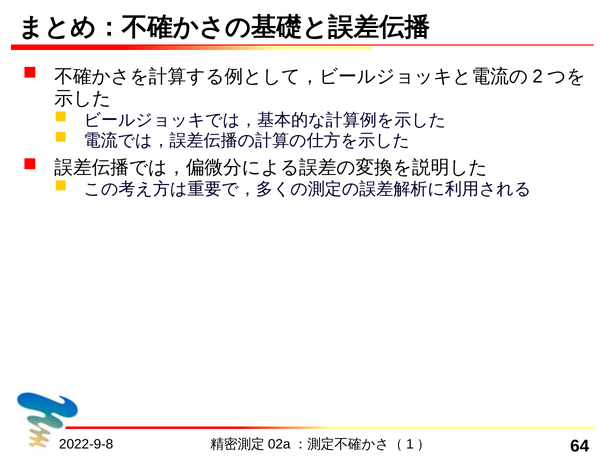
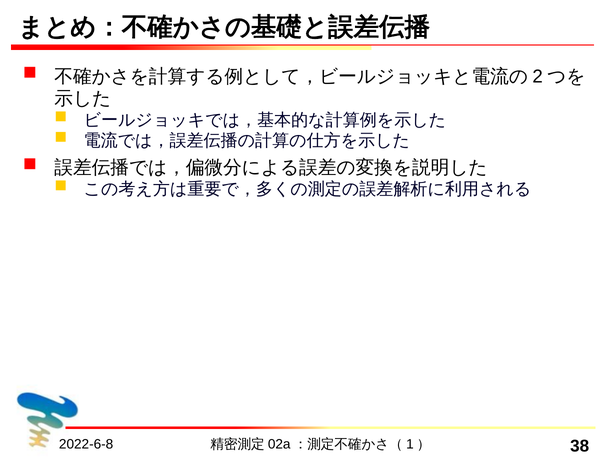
2022-9-8: 2022-9-8 -> 2022-6-8
64: 64 -> 38
